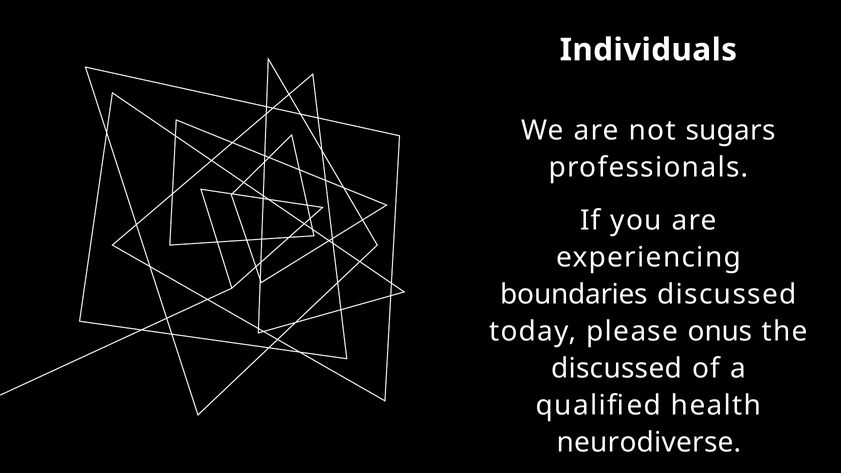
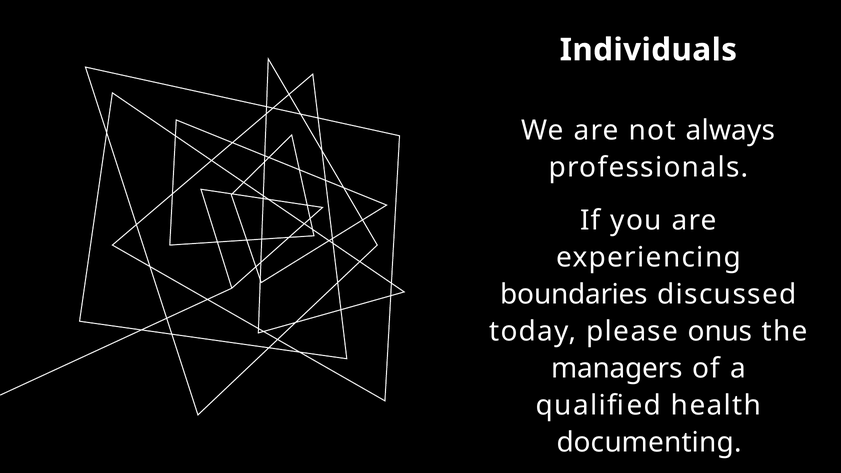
sugars: sugars -> always
discussed at (617, 369): discussed -> managers
neurodiverse: neurodiverse -> documenting
